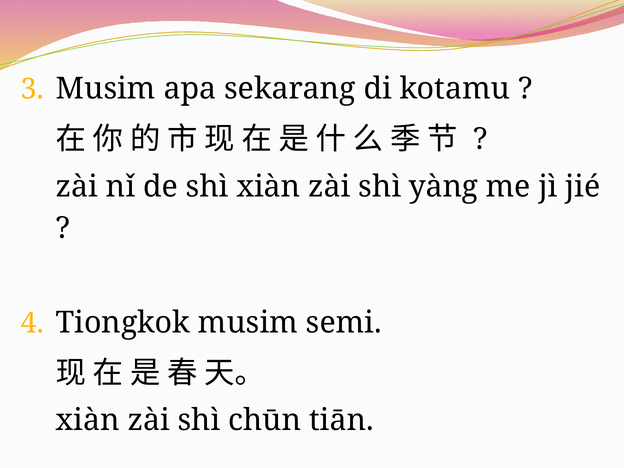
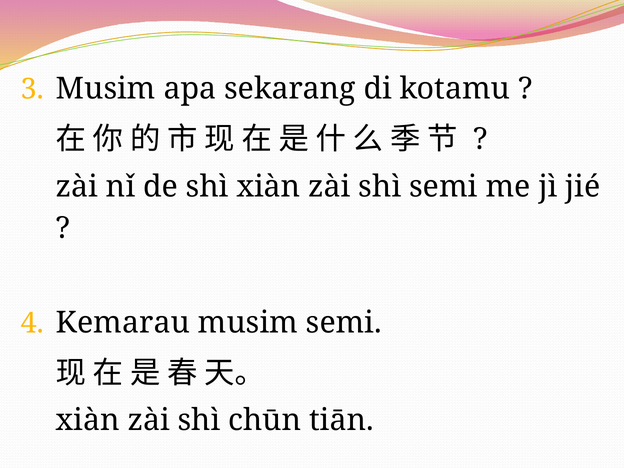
shì yàng: yàng -> semi
Tiongkok: Tiongkok -> Kemarau
